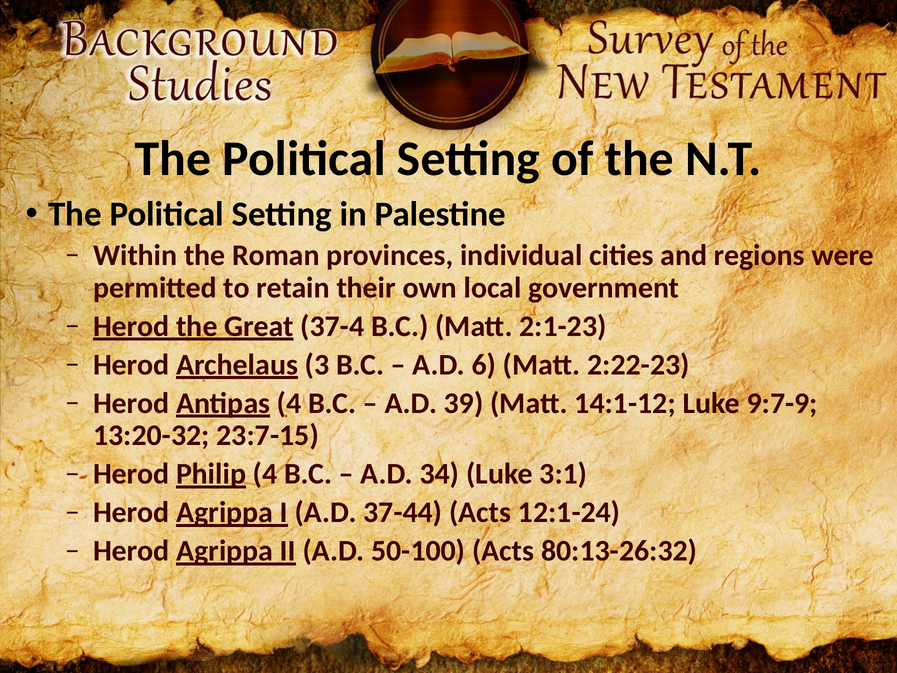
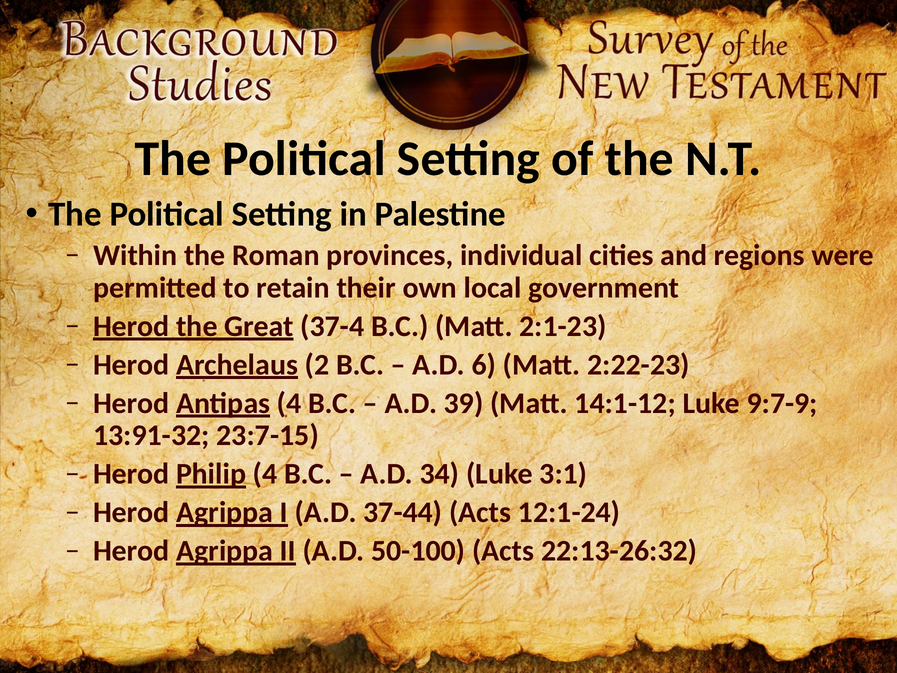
3: 3 -> 2
13:20-32: 13:20-32 -> 13:91-32
80:13-26:32: 80:13-26:32 -> 22:13-26:32
